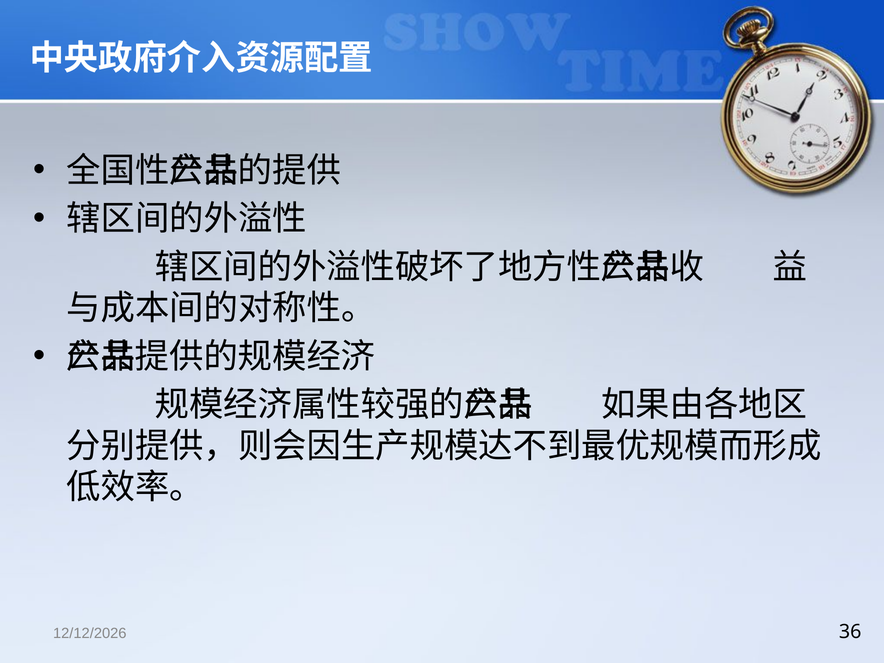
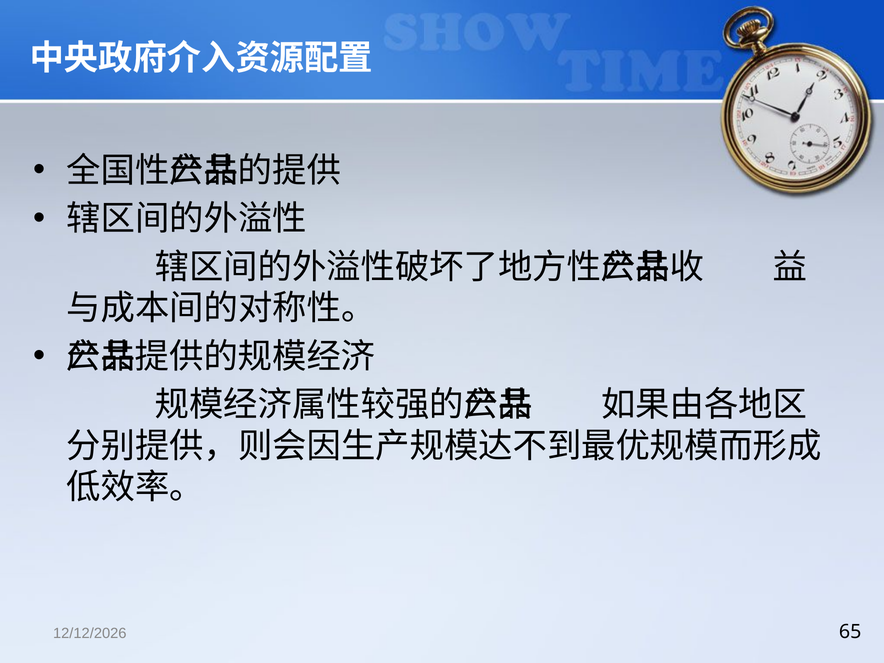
36: 36 -> 65
